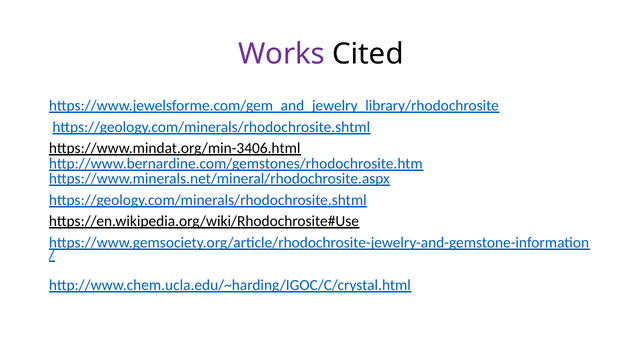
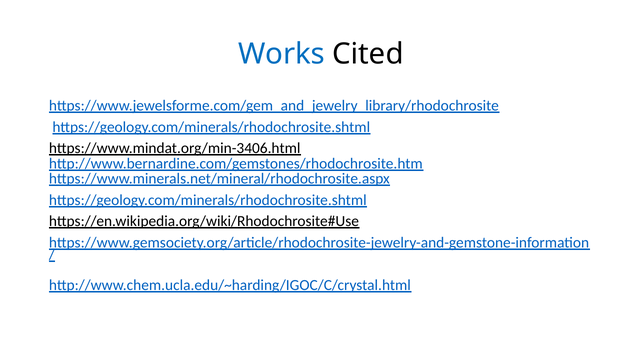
Works colour: purple -> blue
